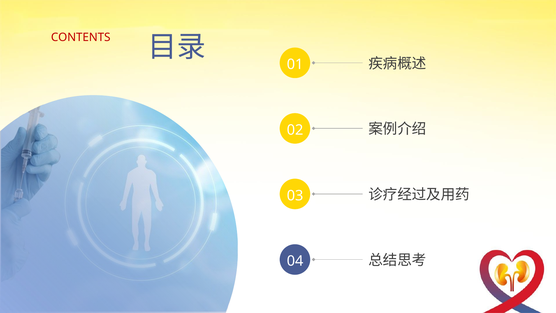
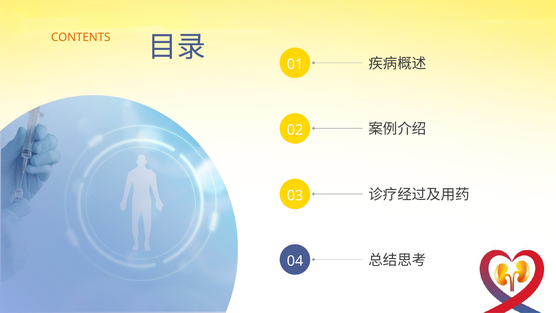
CONTENTS colour: red -> orange
